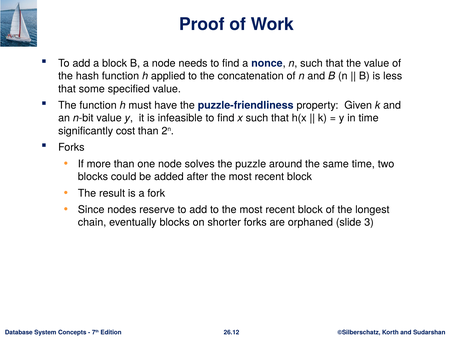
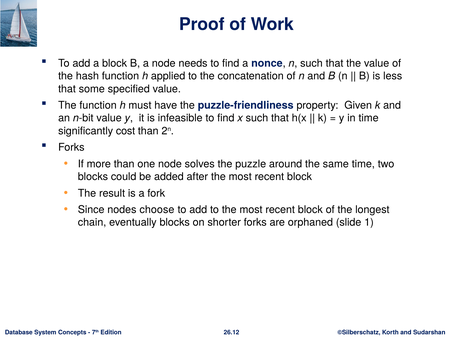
reserve: reserve -> choose
3: 3 -> 1
